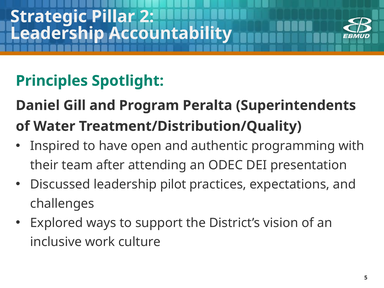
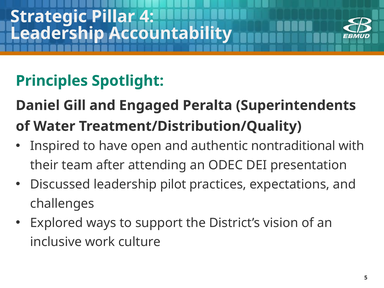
2: 2 -> 4
Program: Program -> Engaged
programming: programming -> nontraditional
